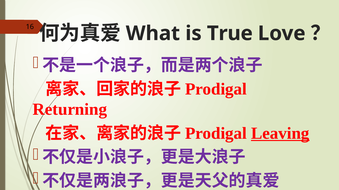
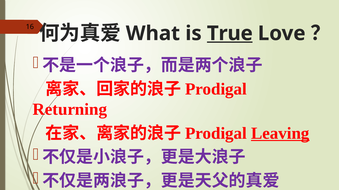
True underline: none -> present
